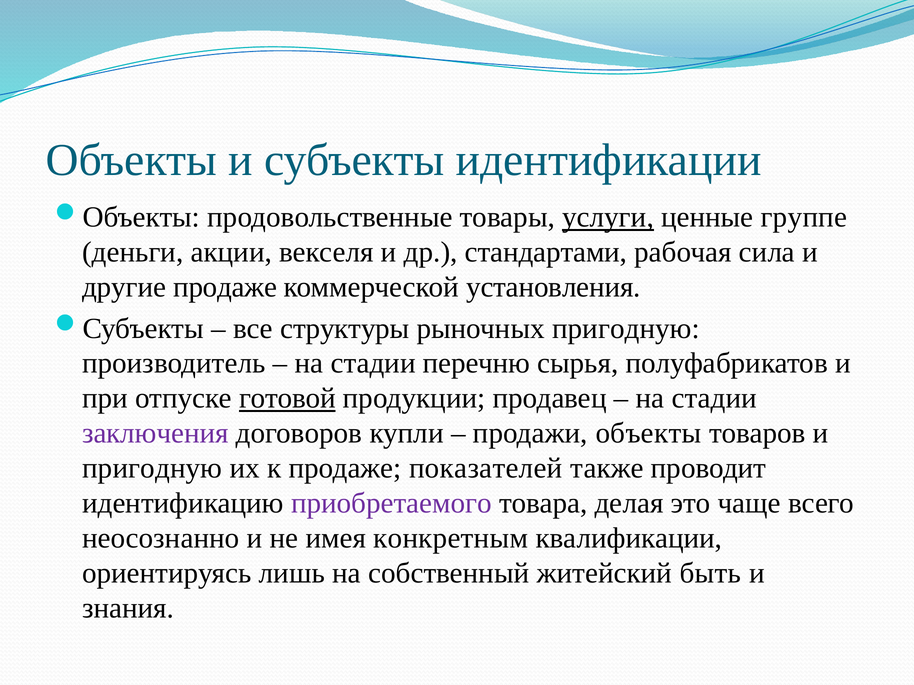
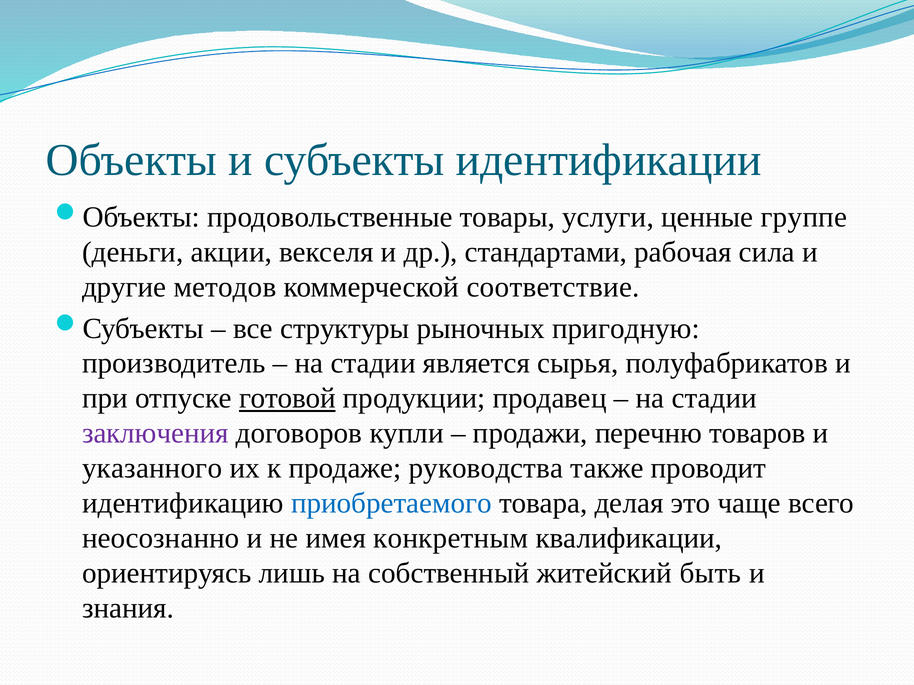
услуги underline: present -> none
другие продаже: продаже -> методов
установления: установления -> соответствие
перечню: перечню -> является
продажи объекты: объекты -> перечню
пригодную at (152, 469): пригодную -> указанного
показателей: показателей -> руководства
приобретаемого colour: purple -> blue
